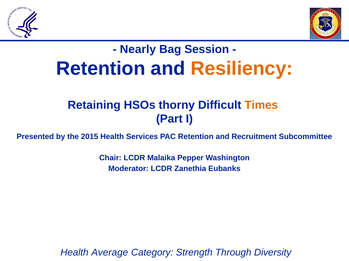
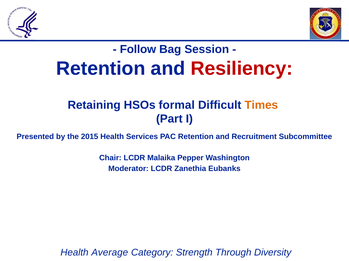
Nearly: Nearly -> Follow
Resiliency colour: orange -> red
thorny: thorny -> formal
